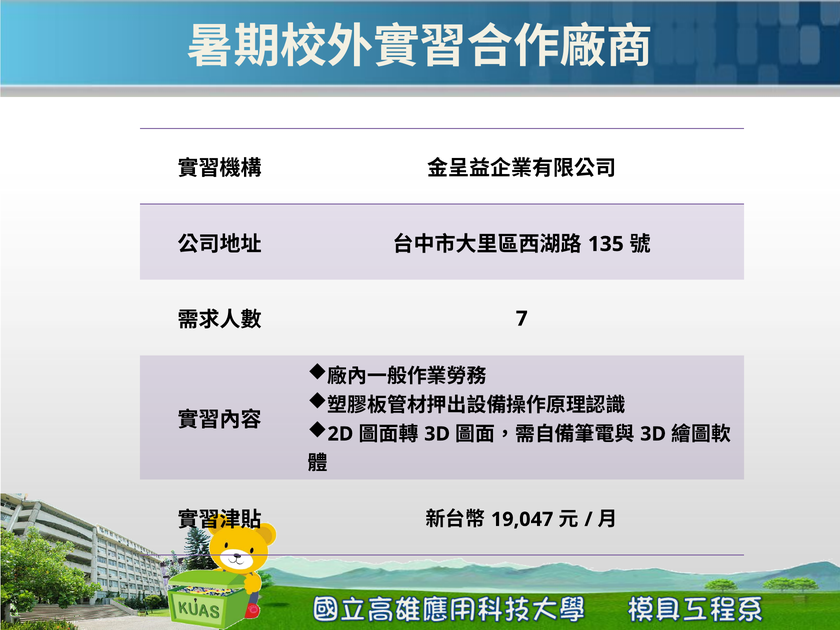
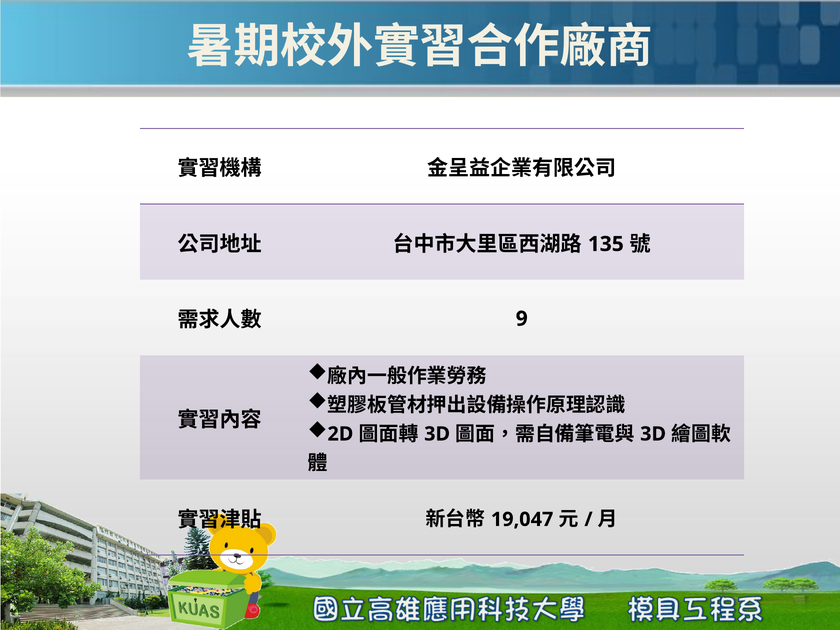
7: 7 -> 9
